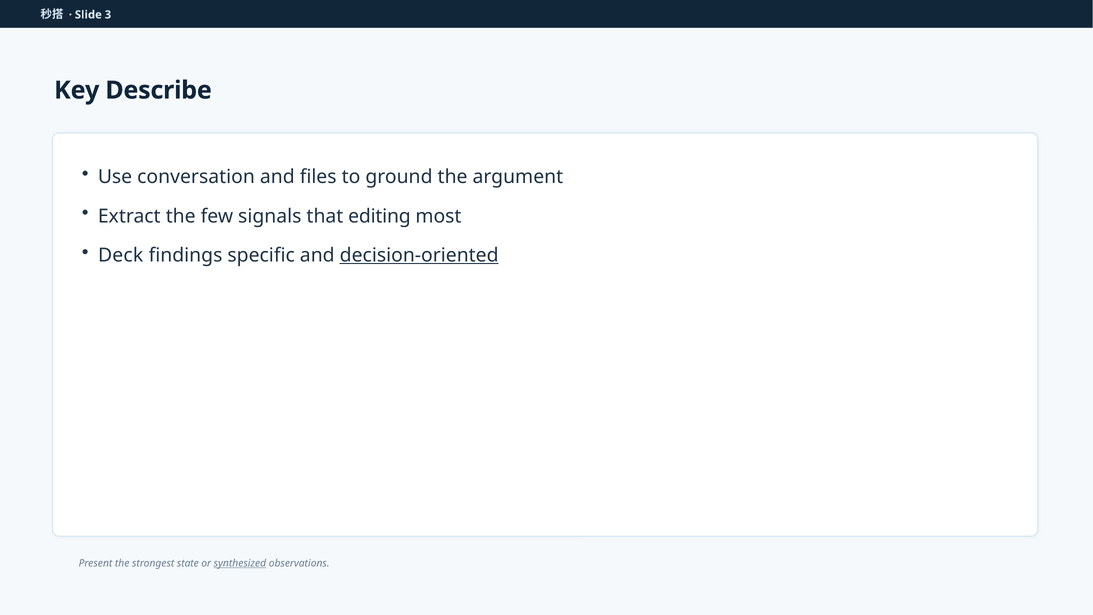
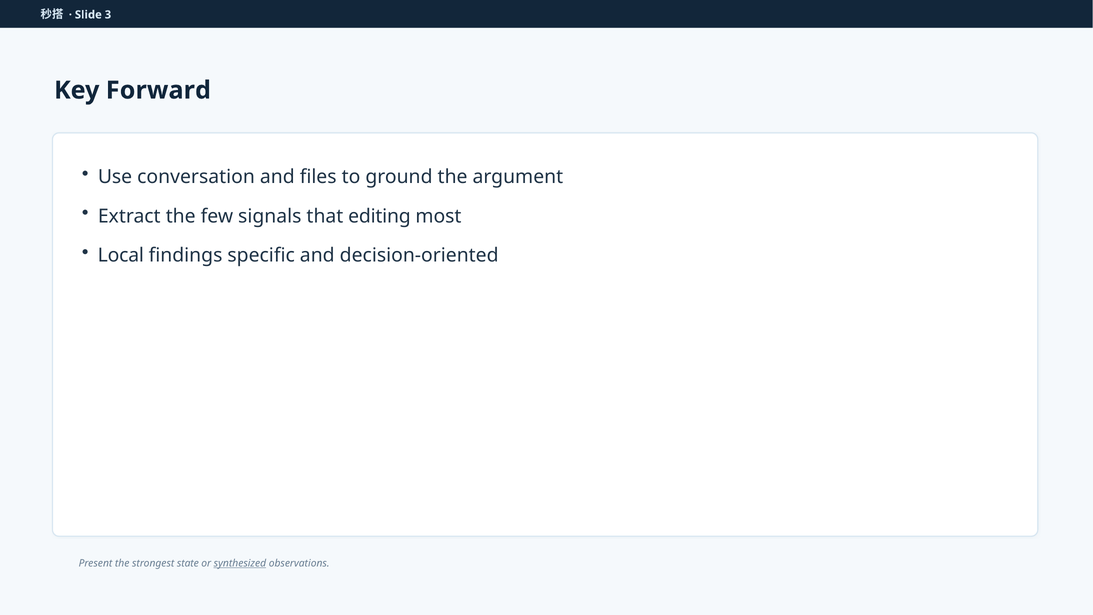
Describe: Describe -> Forward
Deck: Deck -> Local
decision-oriented underline: present -> none
